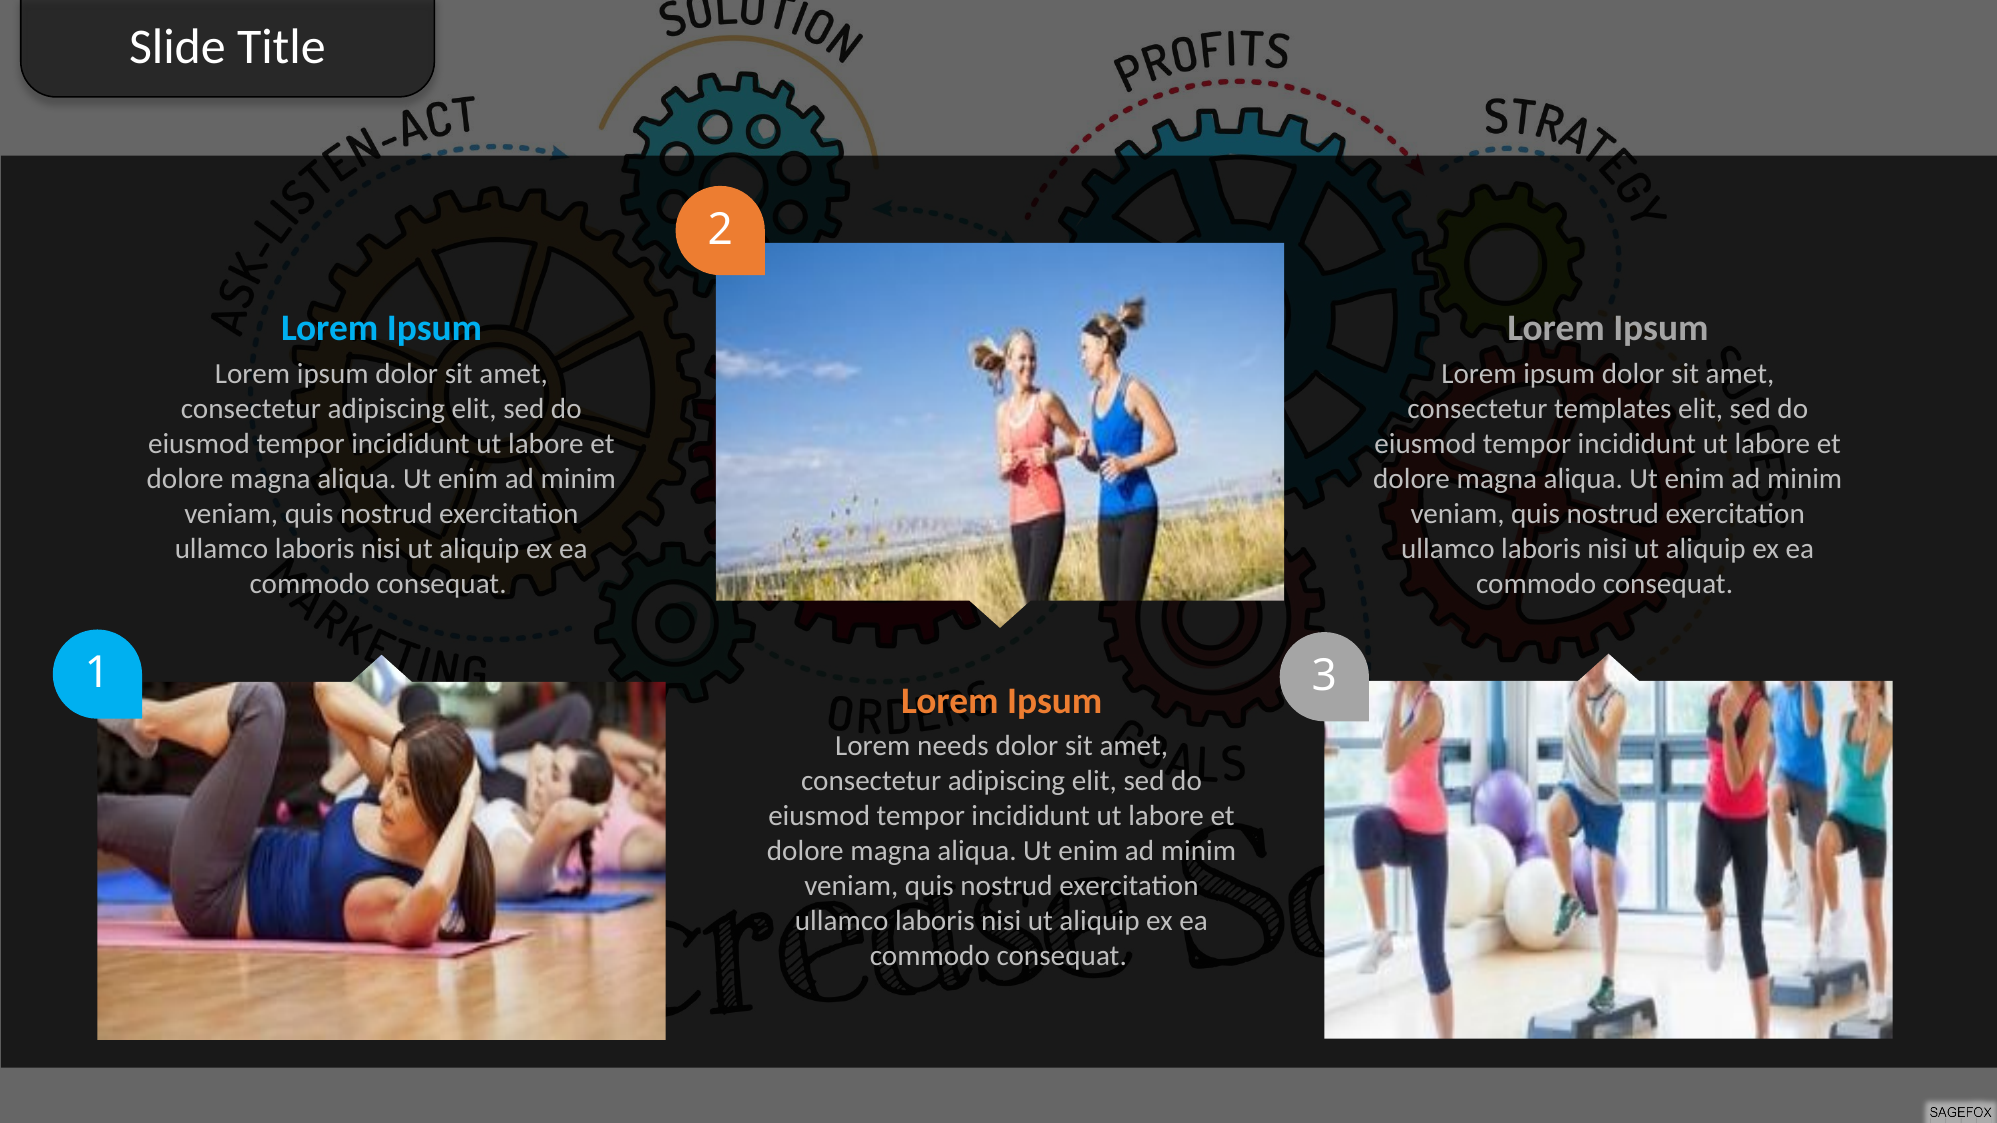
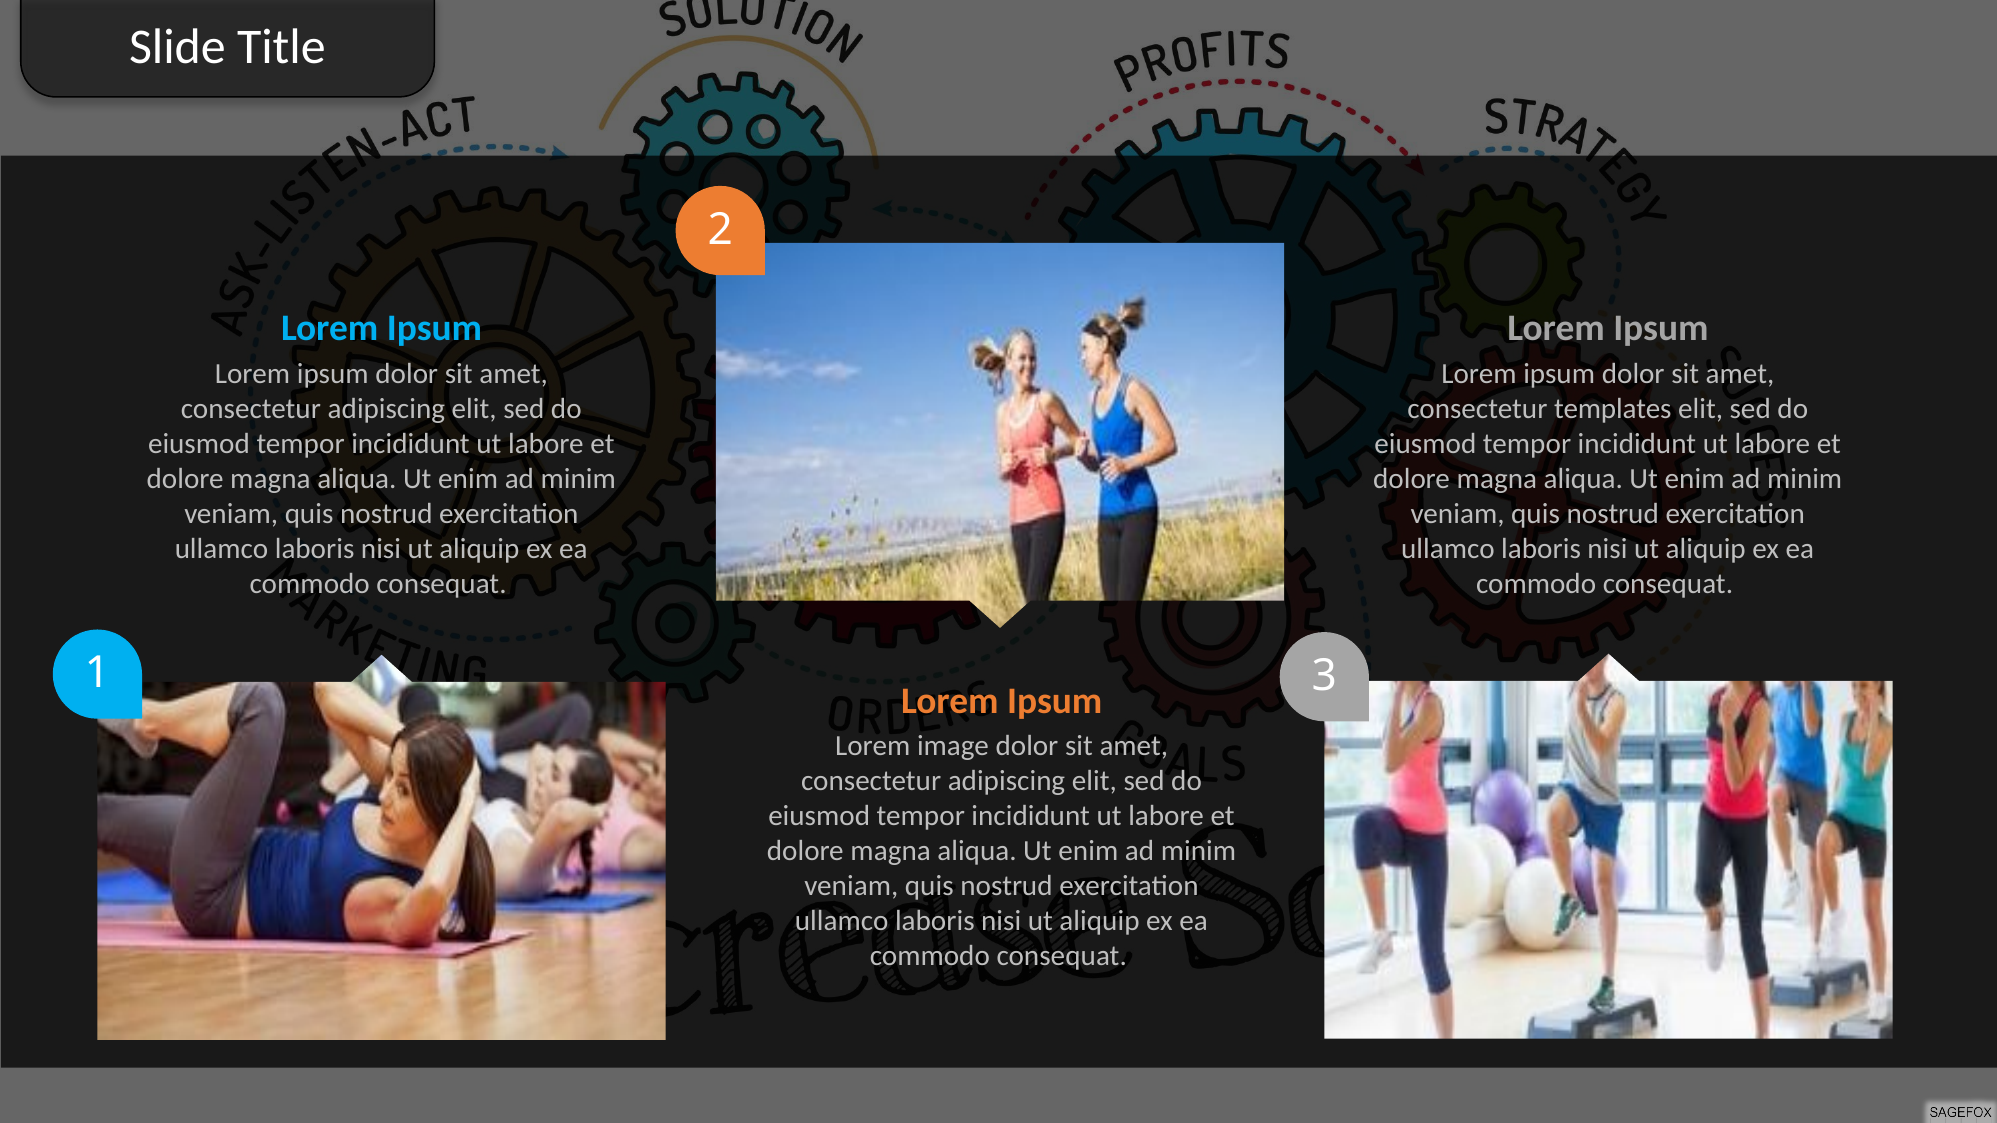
needs: needs -> image
